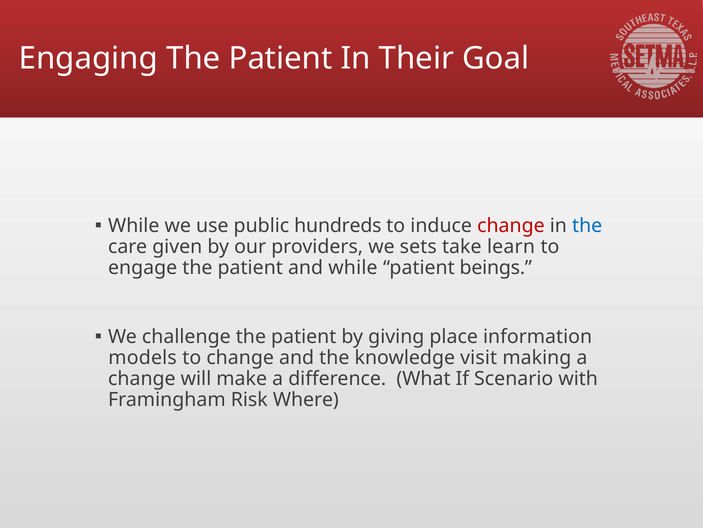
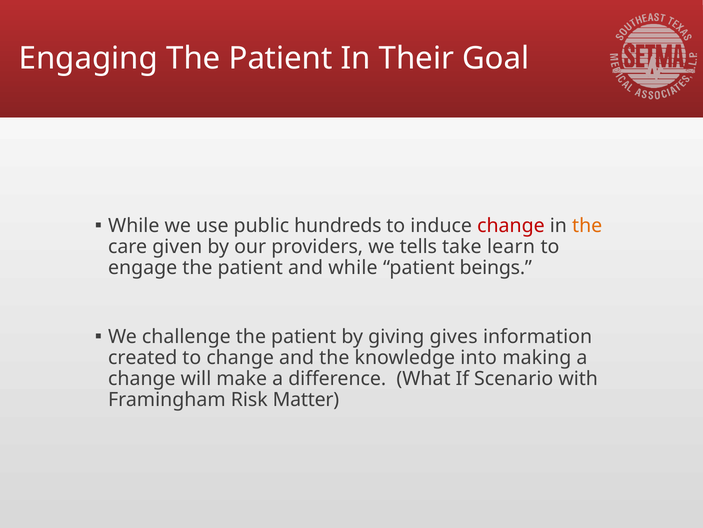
the at (587, 225) colour: blue -> orange
sets: sets -> tells
place: place -> gives
models: models -> created
visit: visit -> into
Where: Where -> Matter
